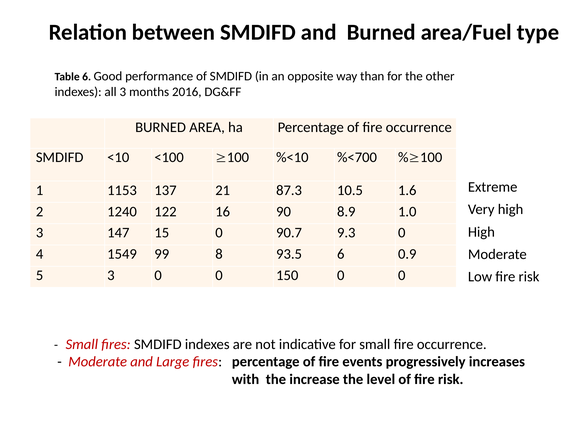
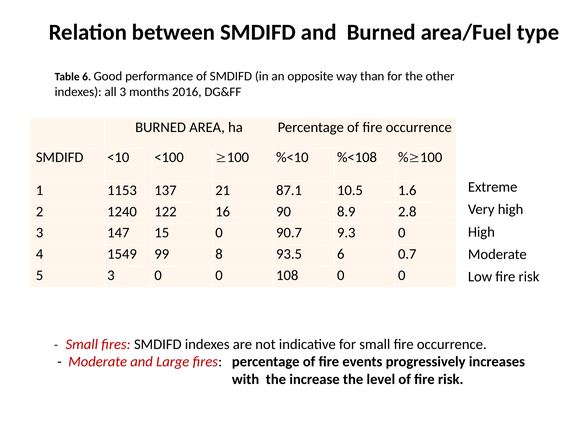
%<700: %<700 -> %<108
87.3: 87.3 -> 87.1
1.0: 1.0 -> 2.8
0.9: 0.9 -> 0.7
150: 150 -> 108
